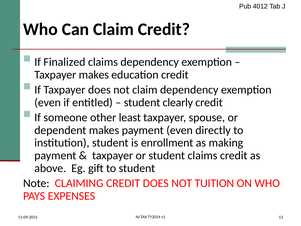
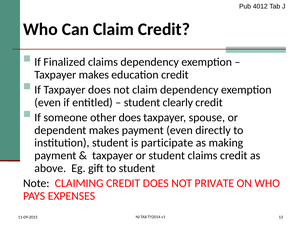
other least: least -> does
enrollment: enrollment -> participate
TUITION: TUITION -> PRIVATE
